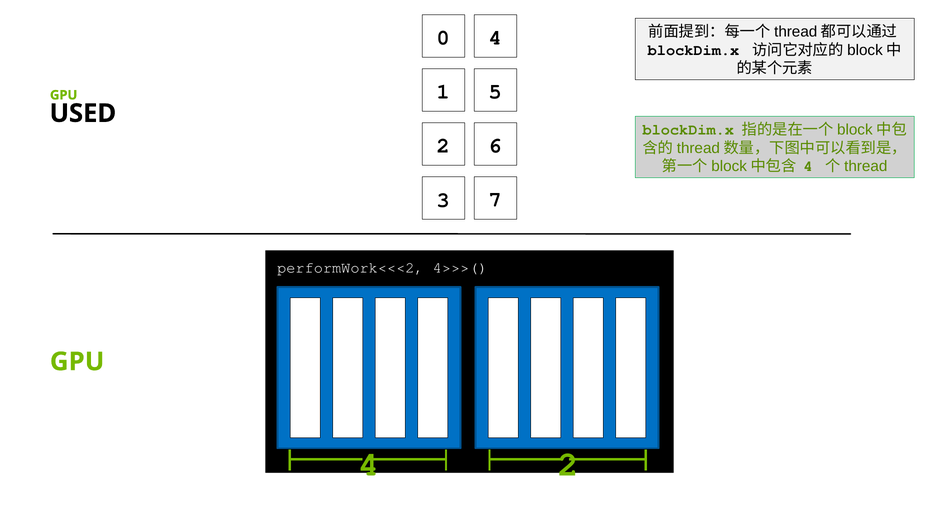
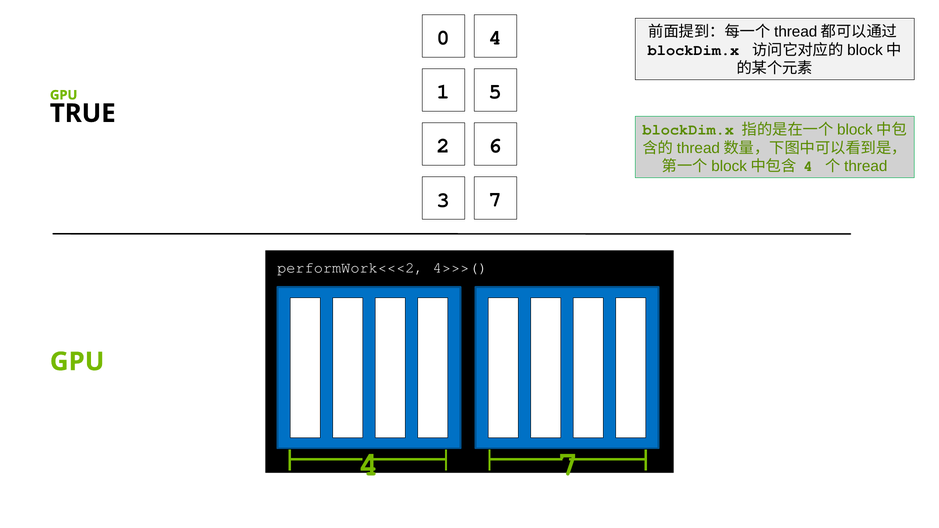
USED: USED -> TRUE
4 2: 2 -> 7
